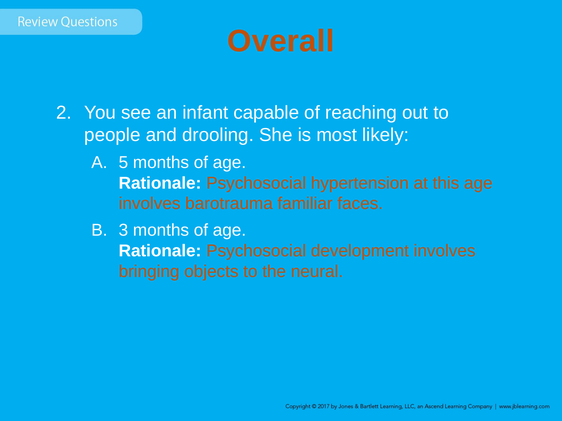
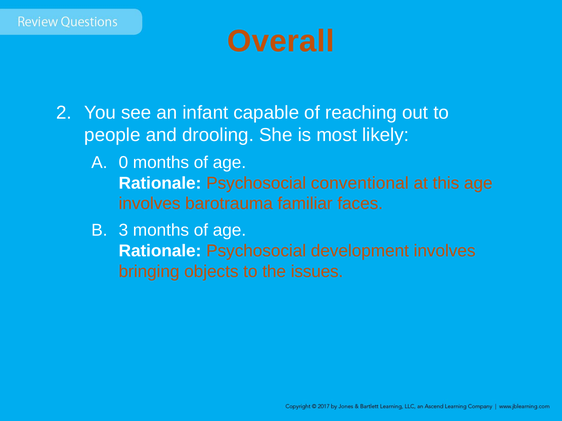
5: 5 -> 0
hypertension: hypertension -> conventional
neural: neural -> issues
